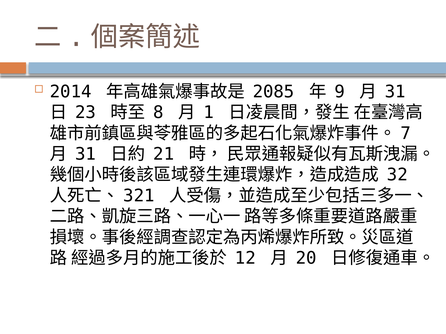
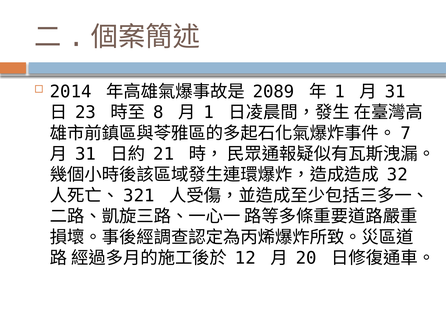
2085: 2085 -> 2089
9 at (340, 92): 9 -> 1
